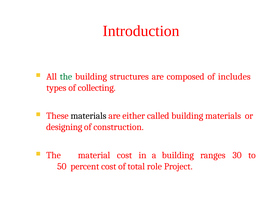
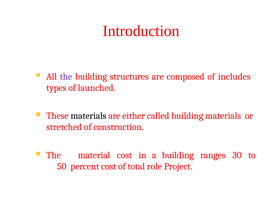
the at (66, 77) colour: green -> purple
collecting: collecting -> launched
designing: designing -> stretched
